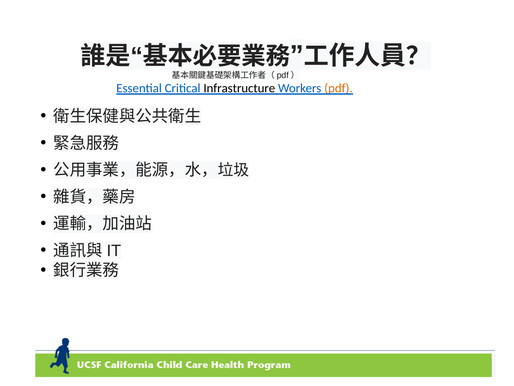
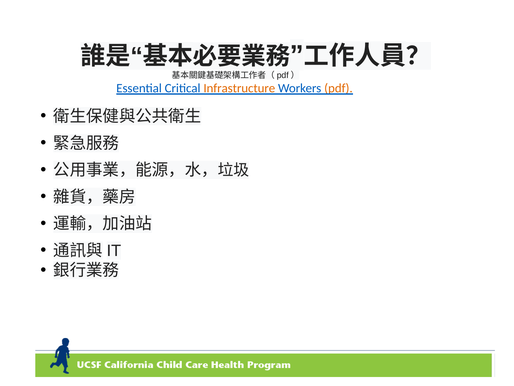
Infrastructure colour: black -> orange
